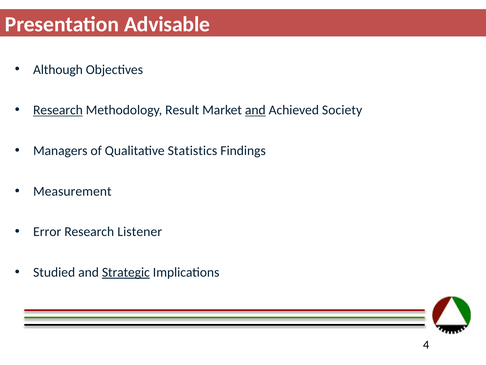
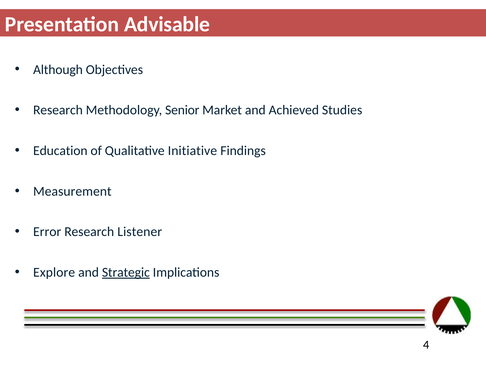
Research at (58, 110) underline: present -> none
Result: Result -> Senior
and at (255, 110) underline: present -> none
Society: Society -> Studies
Managers: Managers -> Education
Statistics: Statistics -> Initiative
Studied: Studied -> Explore
